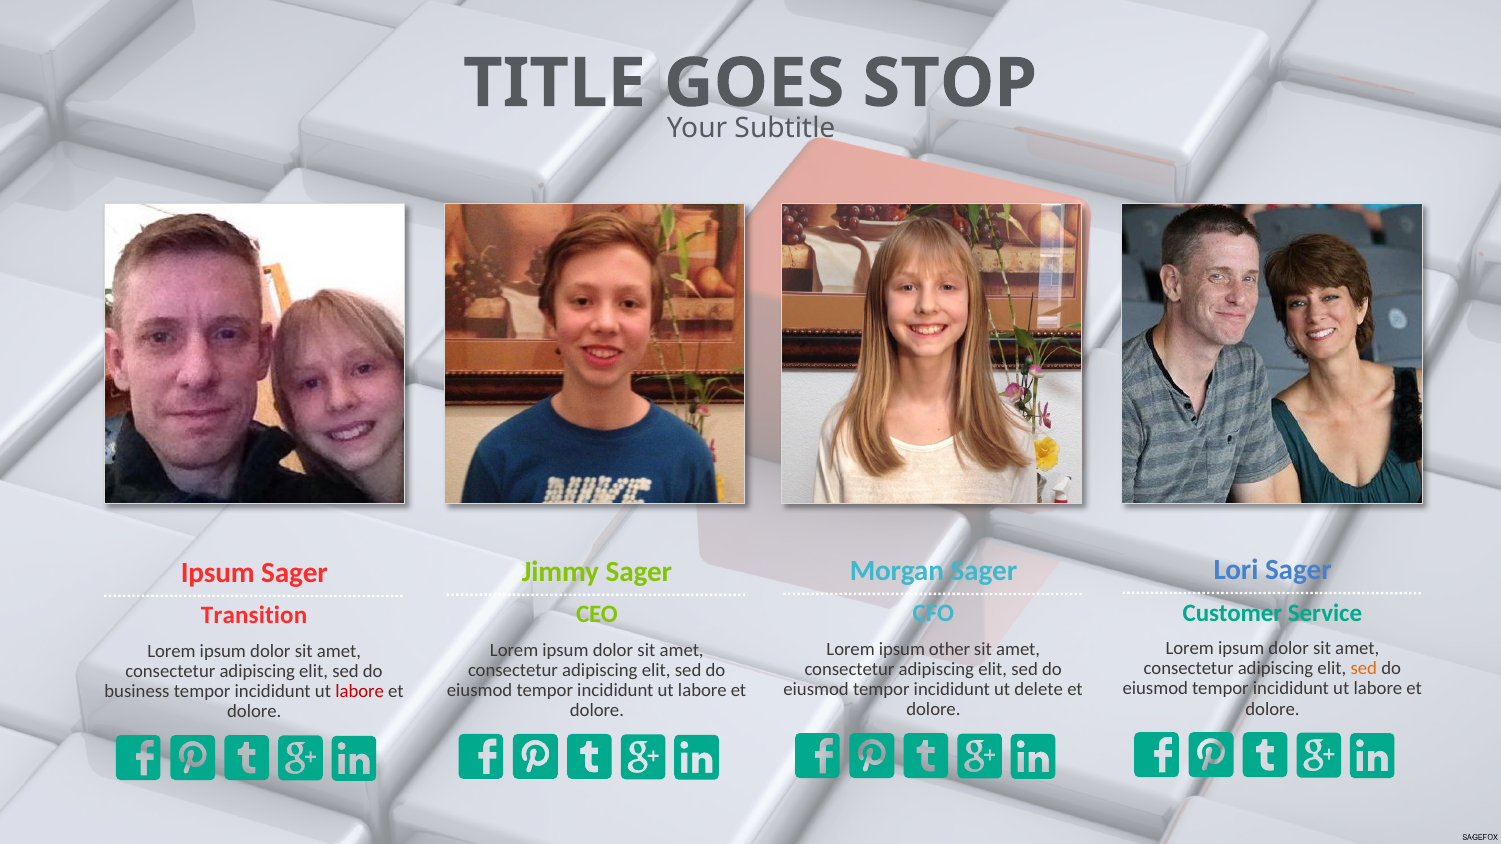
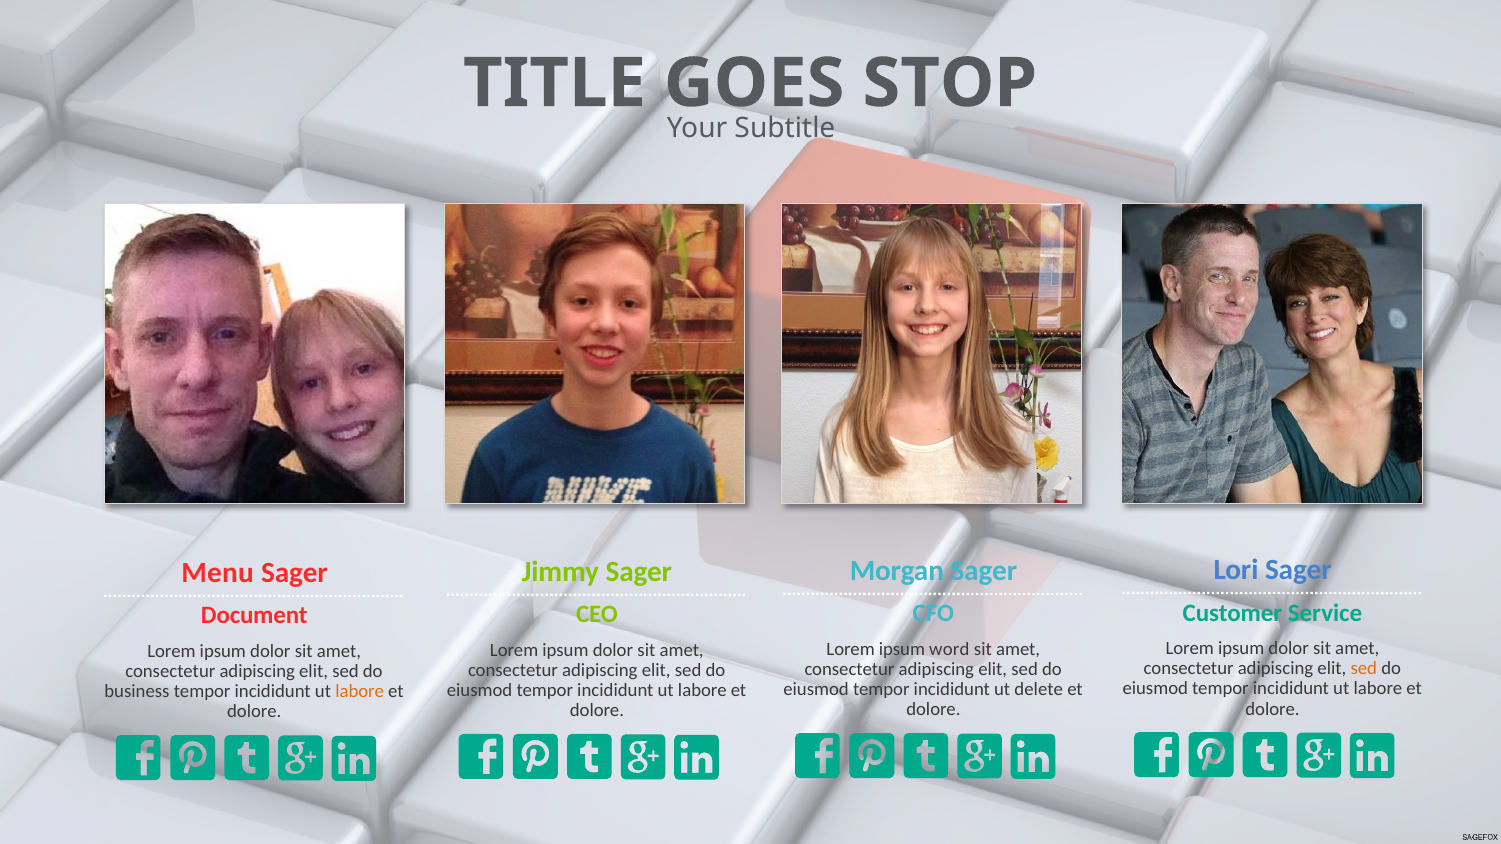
Ipsum at (218, 573): Ipsum -> Menu
Transition: Transition -> Document
other: other -> word
labore at (360, 692) colour: red -> orange
